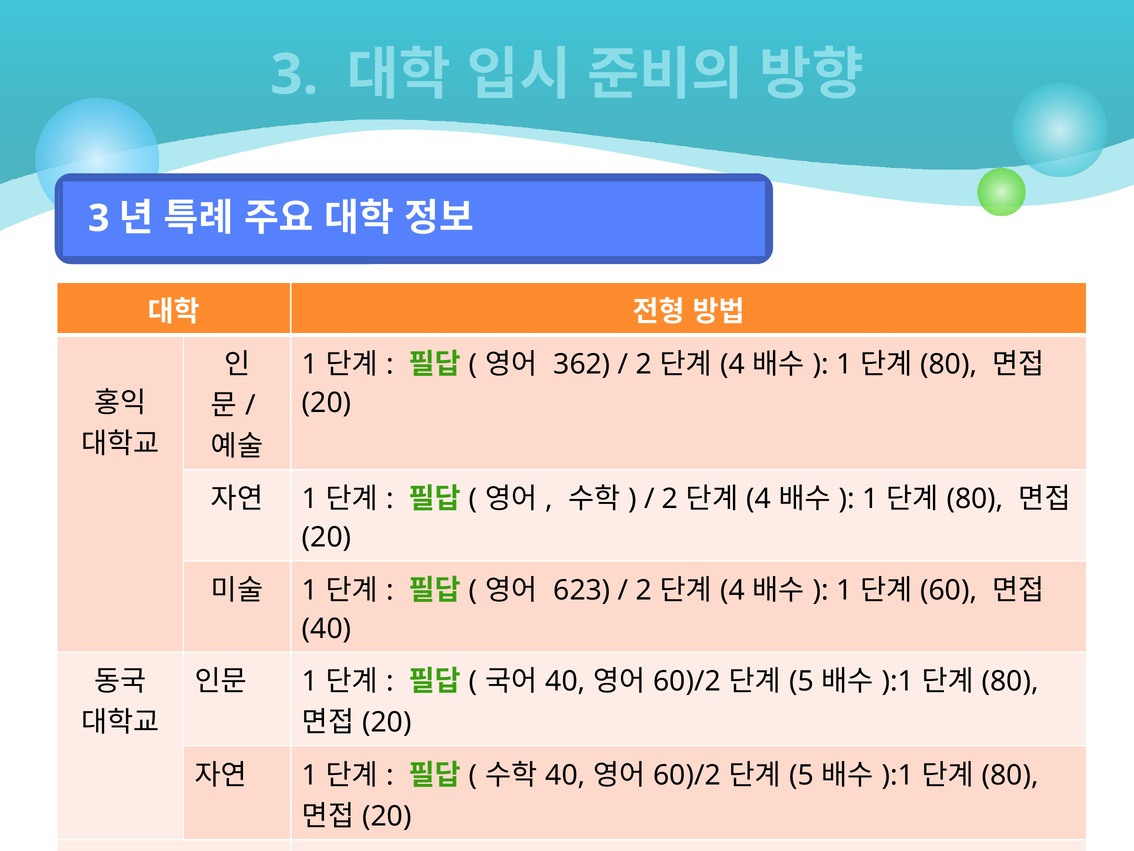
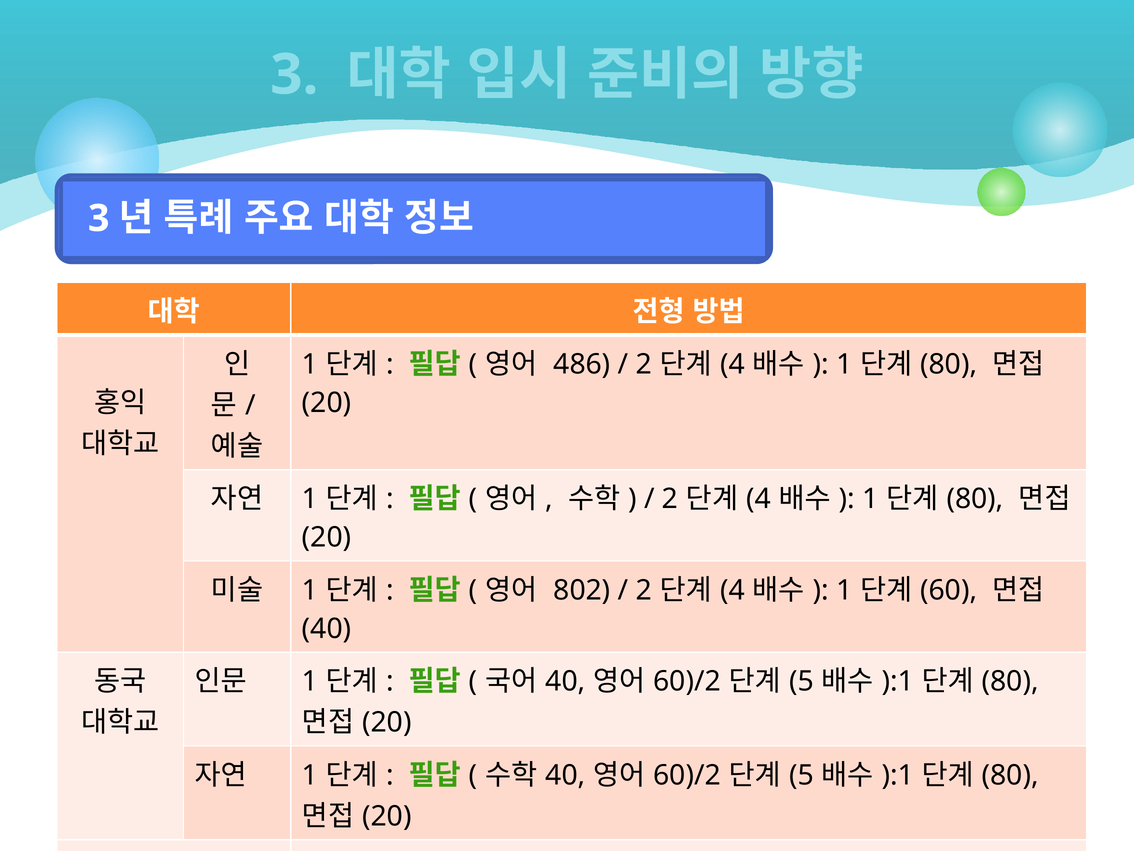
362: 362 -> 486
623: 623 -> 802
